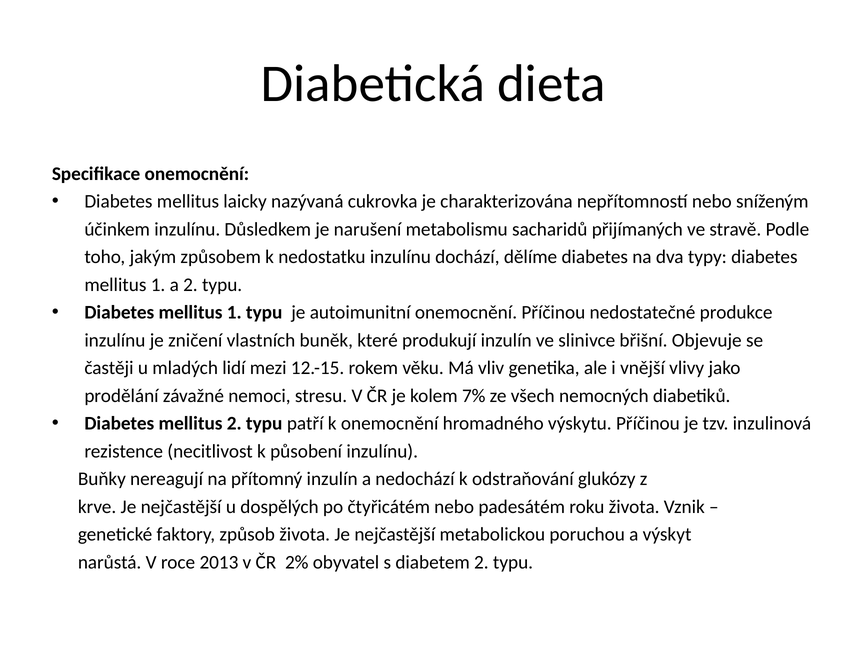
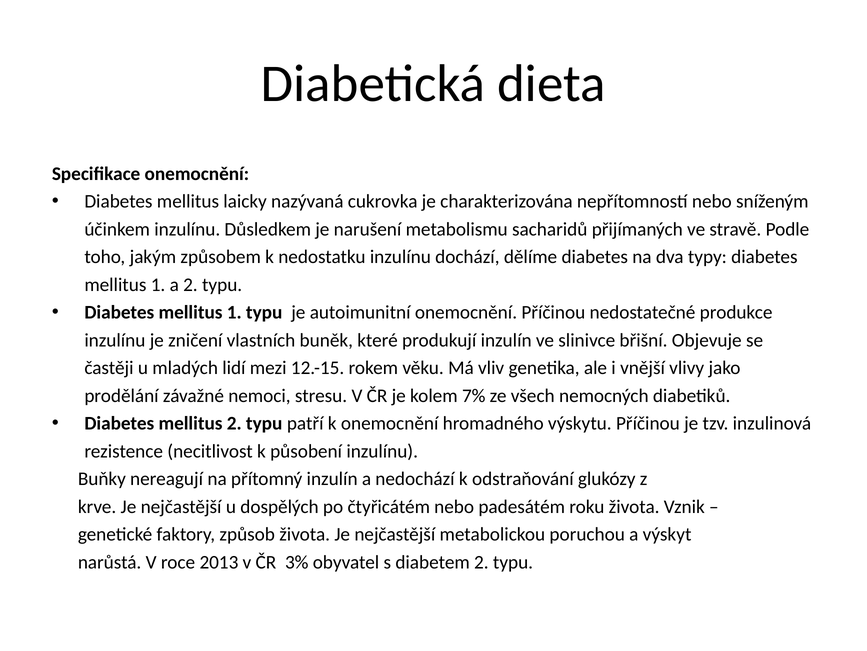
2%: 2% -> 3%
